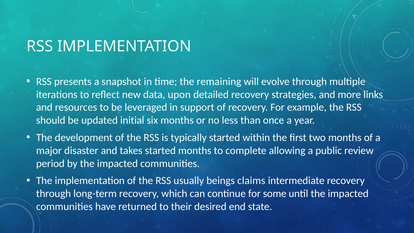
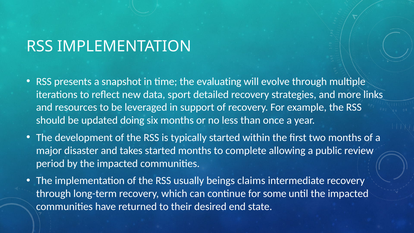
remaining: remaining -> evaluating
upon: upon -> sport
initial: initial -> doing
